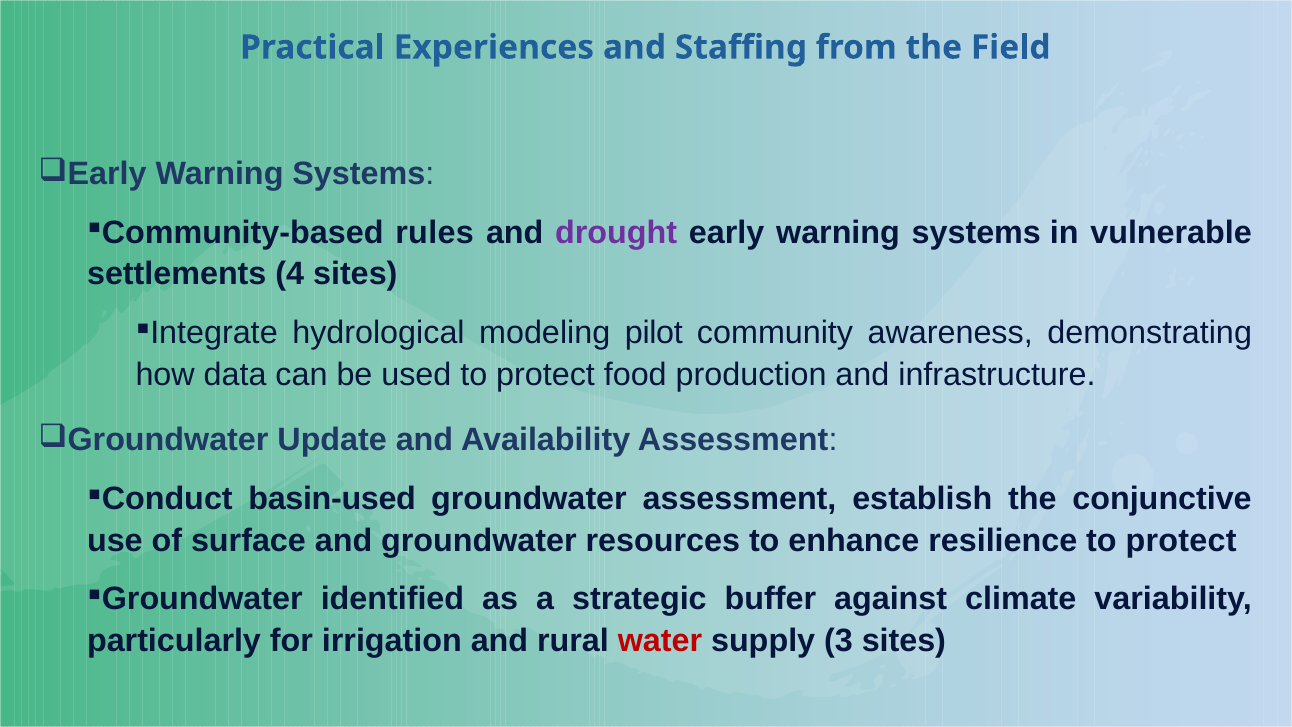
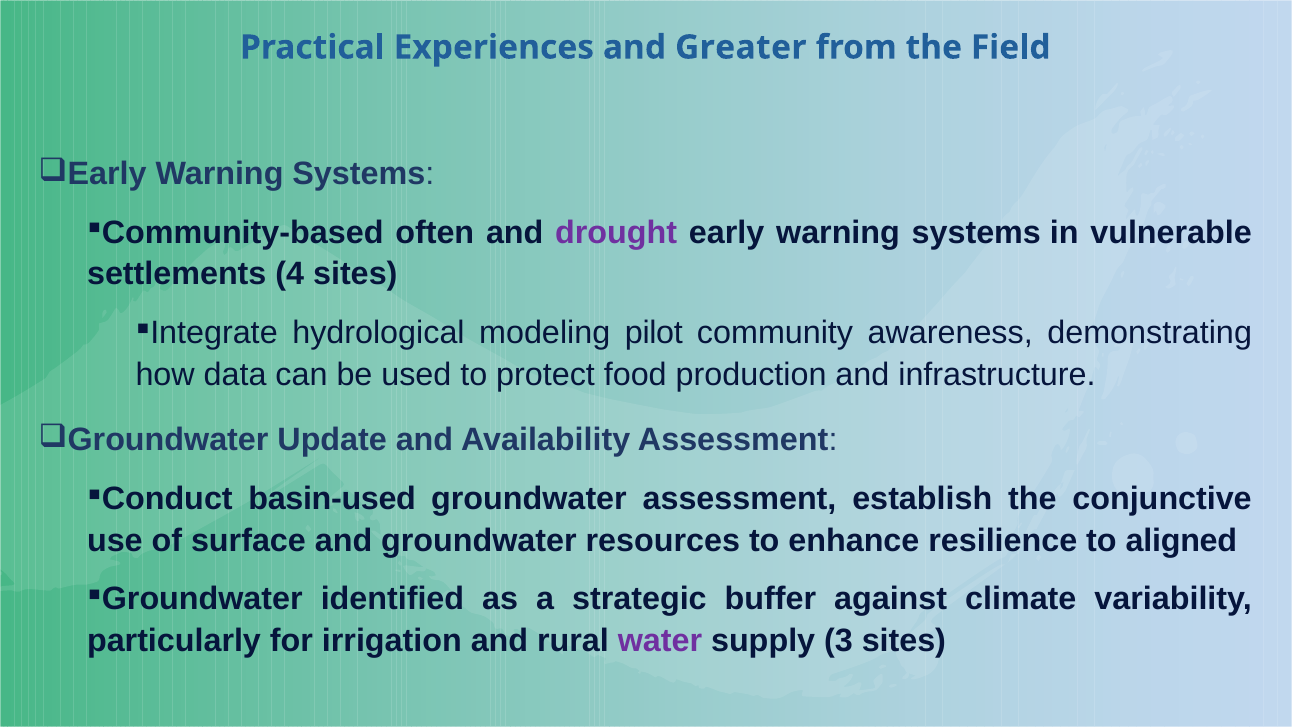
Staffing: Staffing -> Greater
rules: rules -> often
resilience to protect: protect -> aligned
water colour: red -> purple
